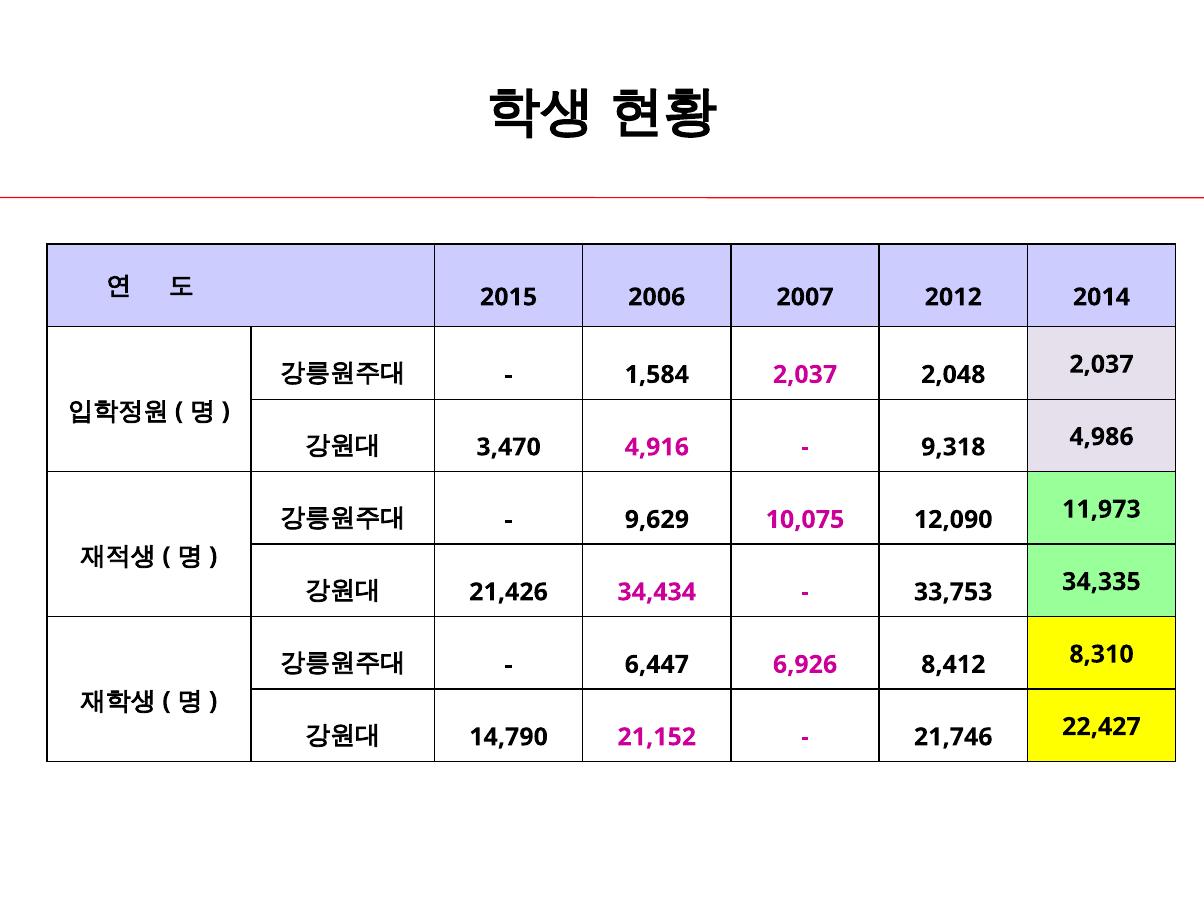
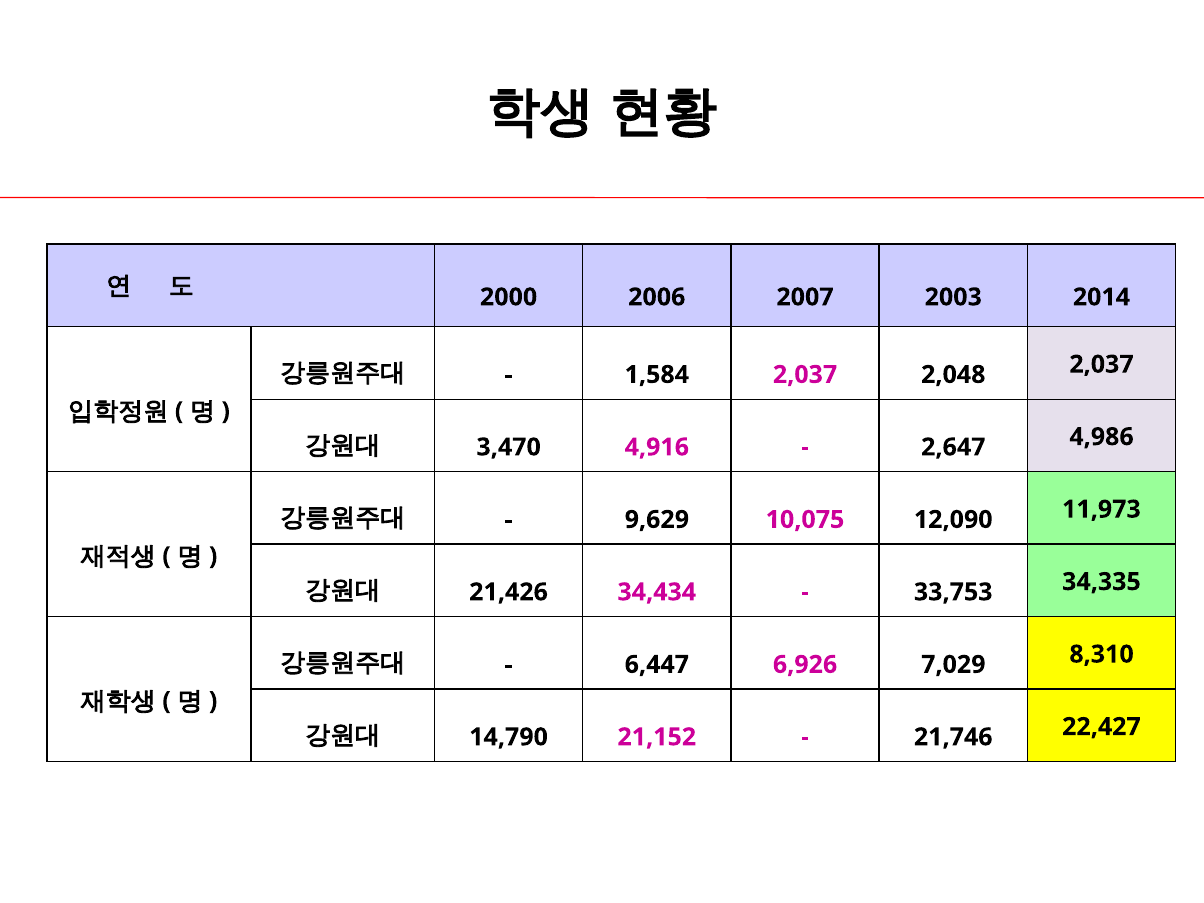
2015: 2015 -> 2000
2012: 2012 -> 2003
9,318: 9,318 -> 2,647
8,412: 8,412 -> 7,029
